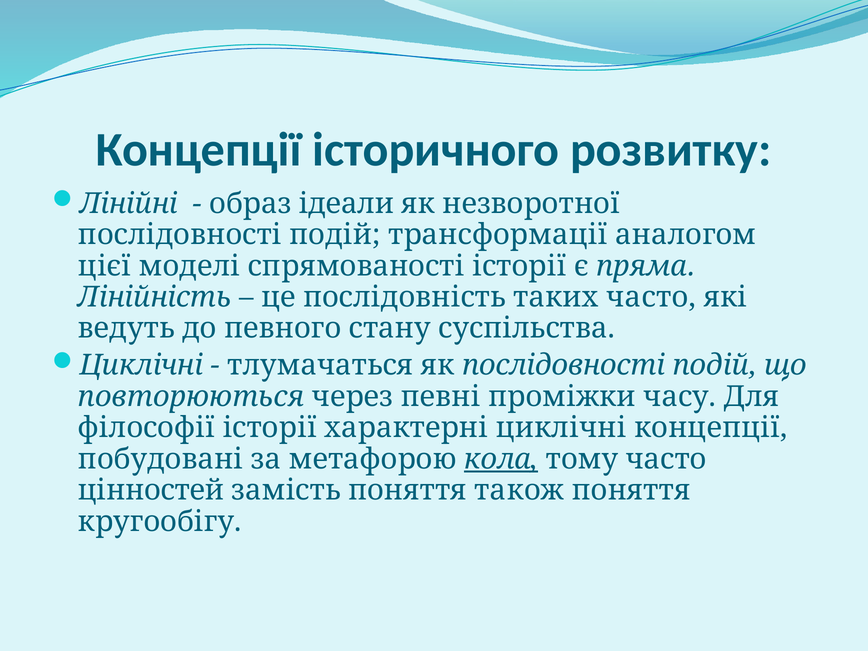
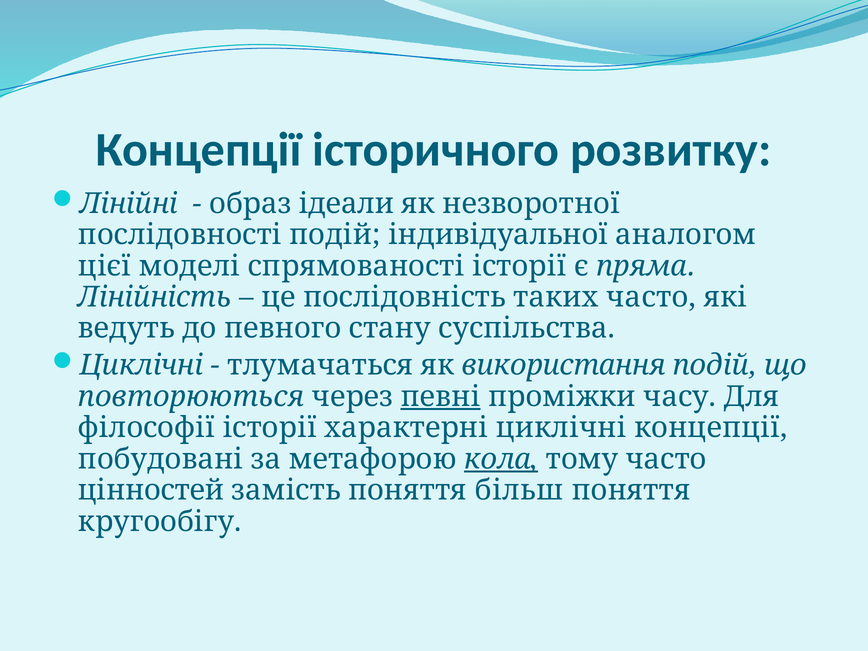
трансформації: трансформації -> індивідуальної
як послідовності: послідовності -> використання
певні underline: none -> present
також: також -> більш
